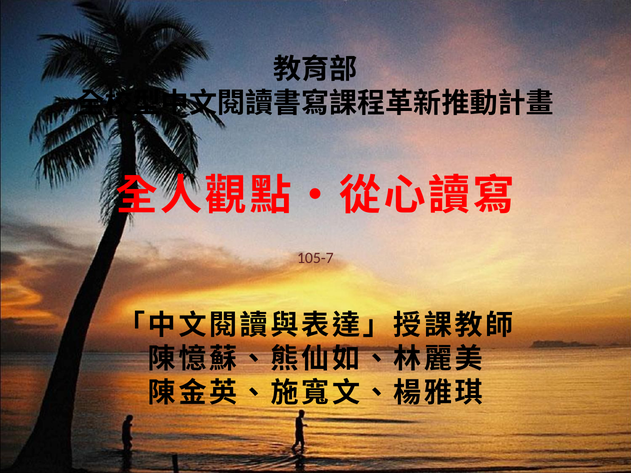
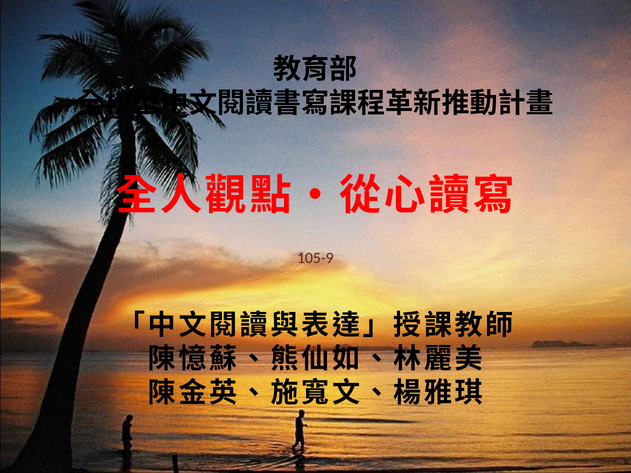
105-7: 105-7 -> 105-9
